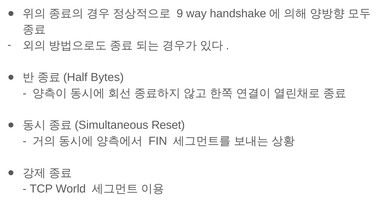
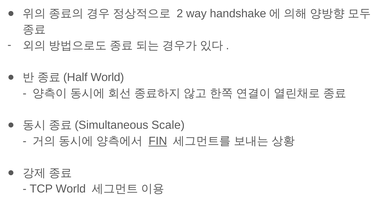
9: 9 -> 2
Bytes at (107, 77): Bytes -> World
Reset: Reset -> Scale
FIN underline: none -> present
